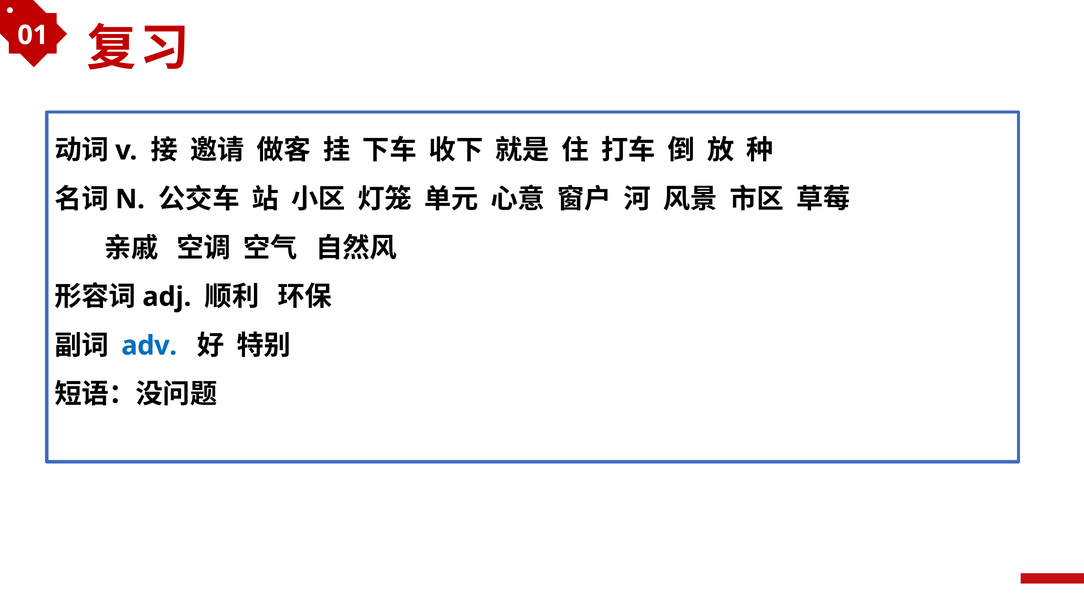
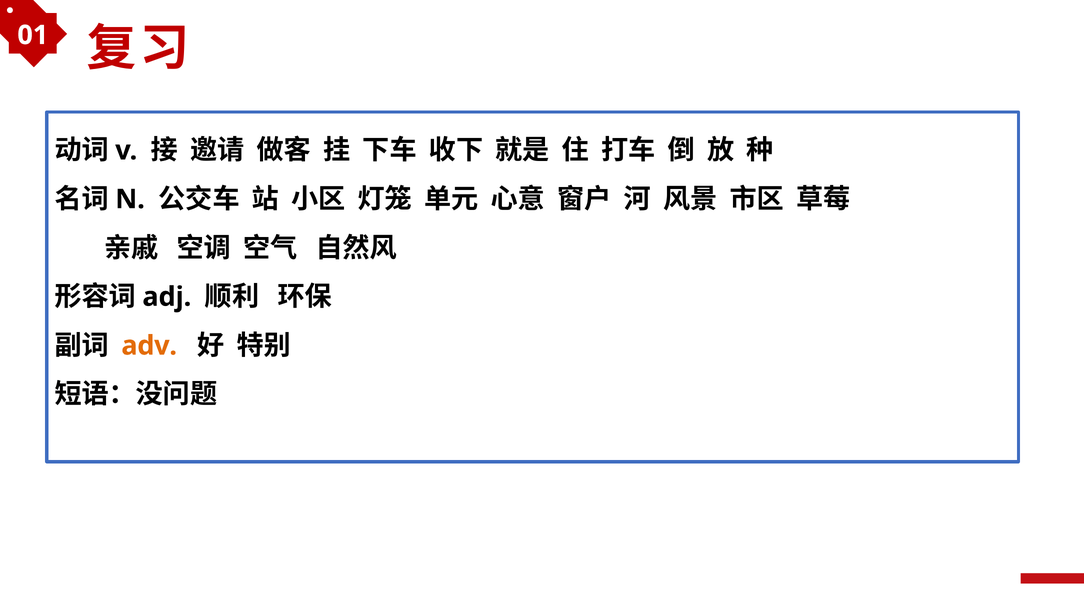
adv colour: blue -> orange
